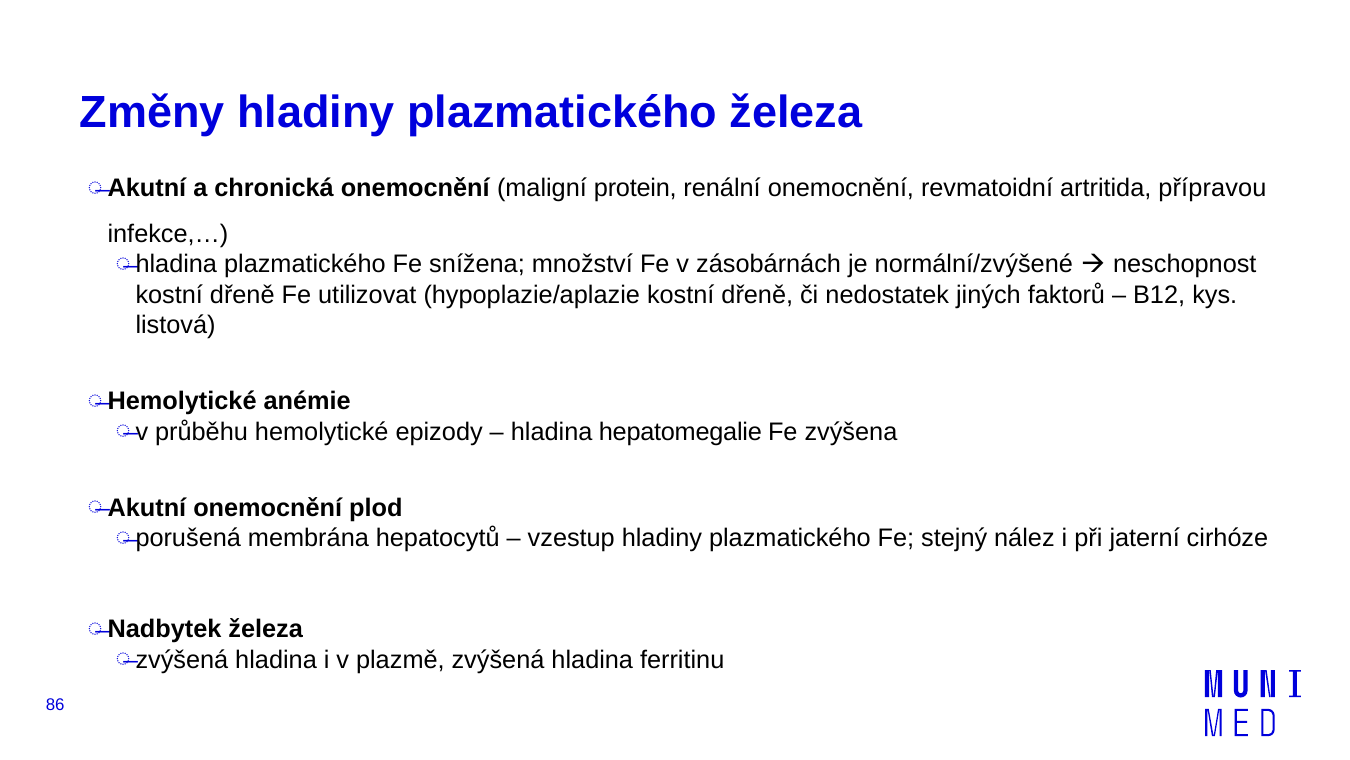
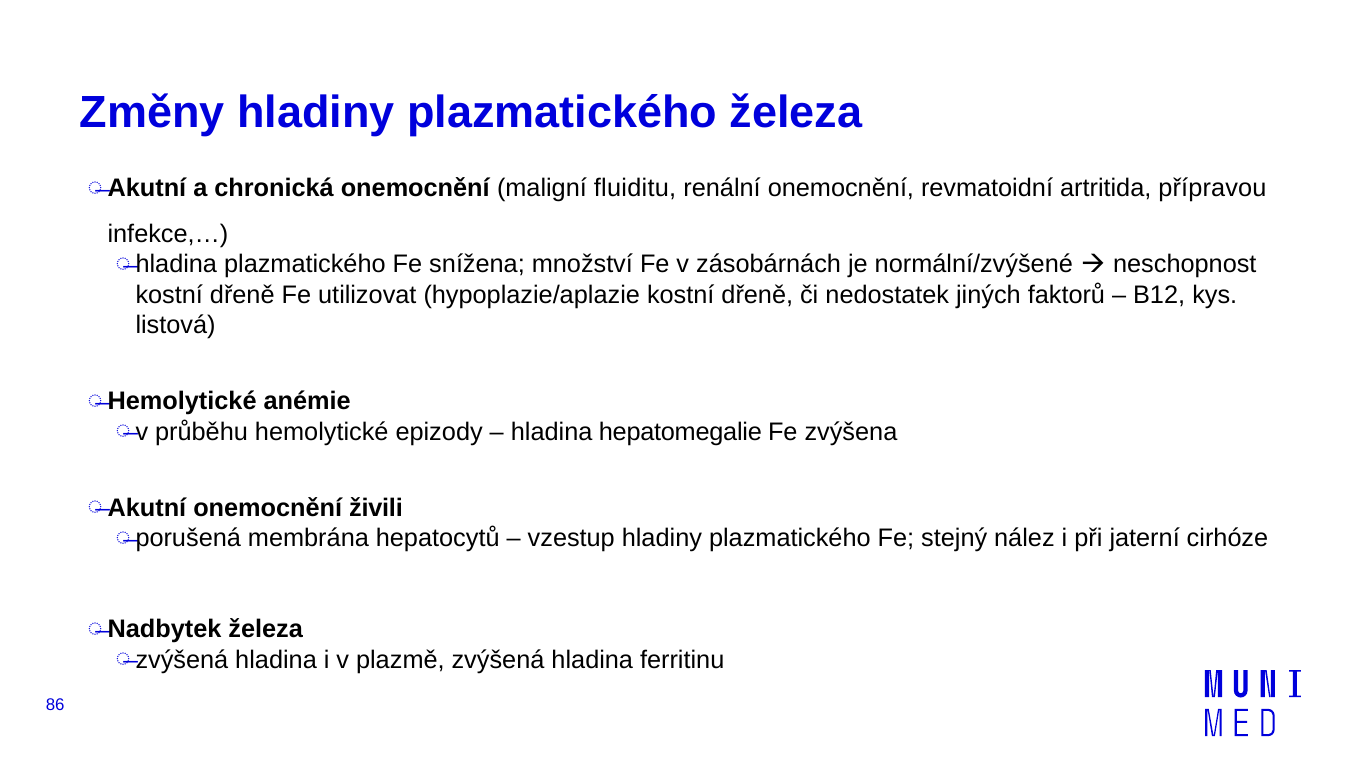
protein: protein -> fluiditu
plod: plod -> živili
